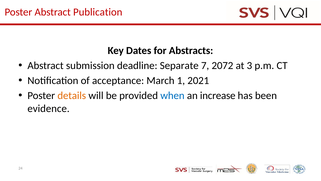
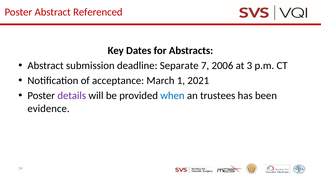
Publication: Publication -> Referenced
2072: 2072 -> 2006
details colour: orange -> purple
increase: increase -> trustees
